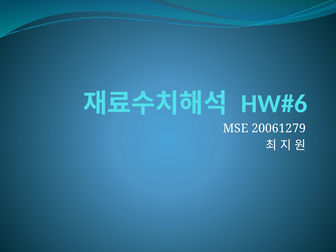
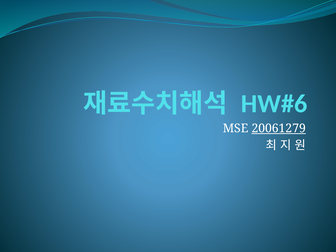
20061279 underline: none -> present
